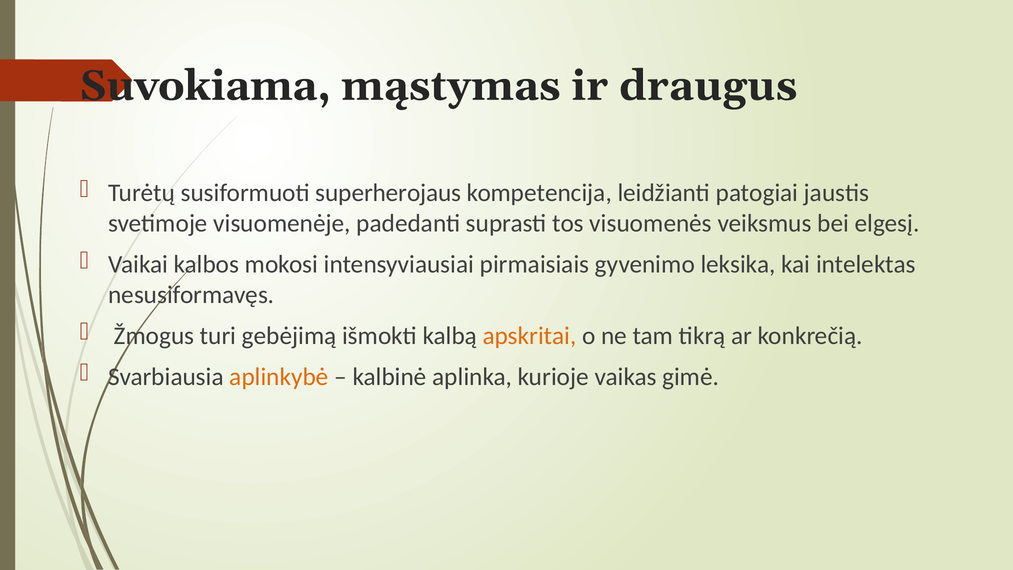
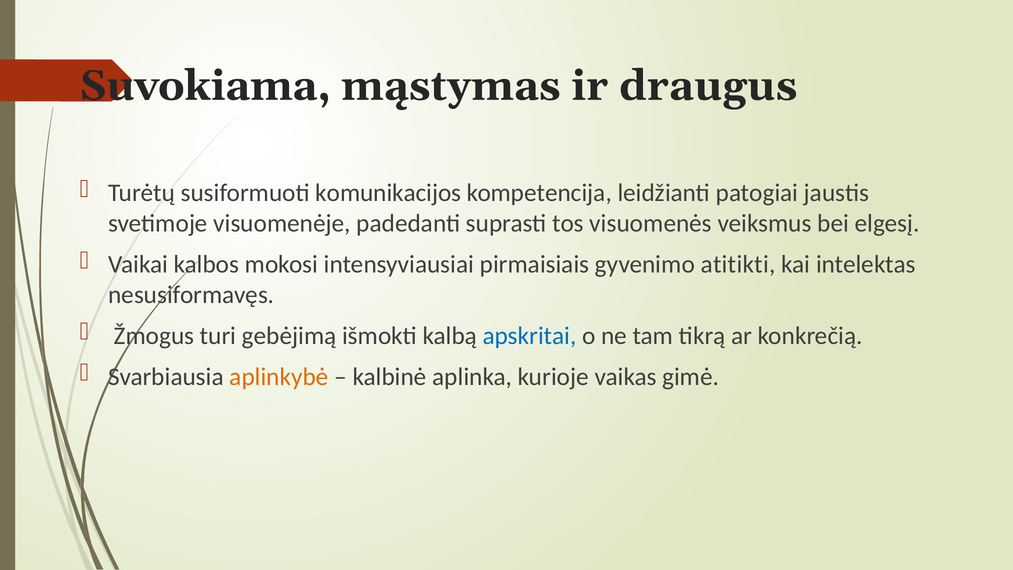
superherojaus: superherojaus -> komunikacijos
leksika: leksika -> atitikti
apskritai colour: orange -> blue
